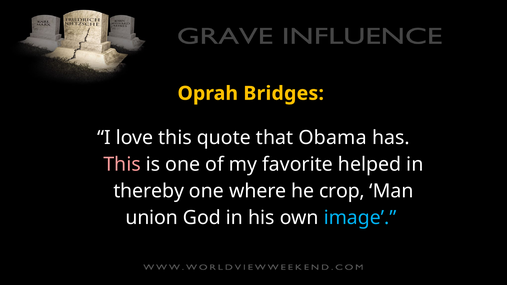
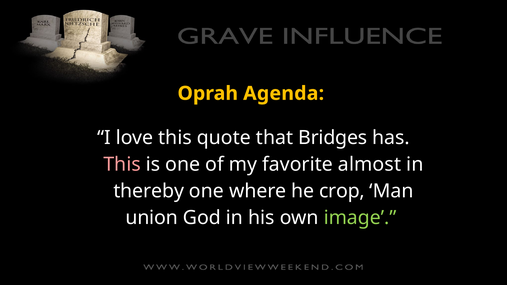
Bridges: Bridges -> Agenda
Obama: Obama -> Bridges
helped: helped -> almost
image colour: light blue -> light green
